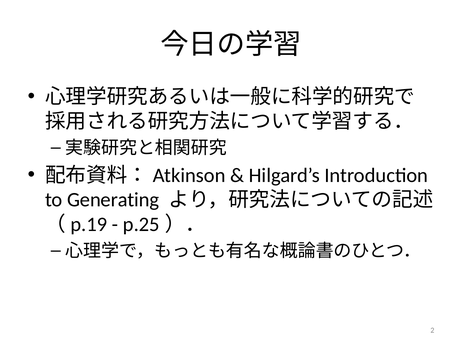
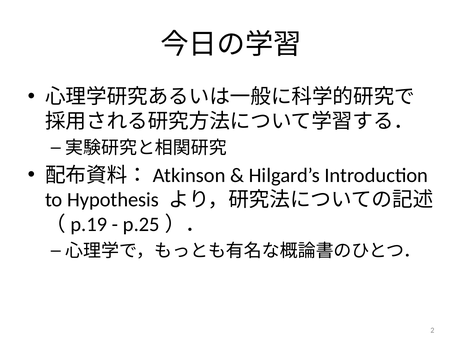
Generating: Generating -> Hypothesis
